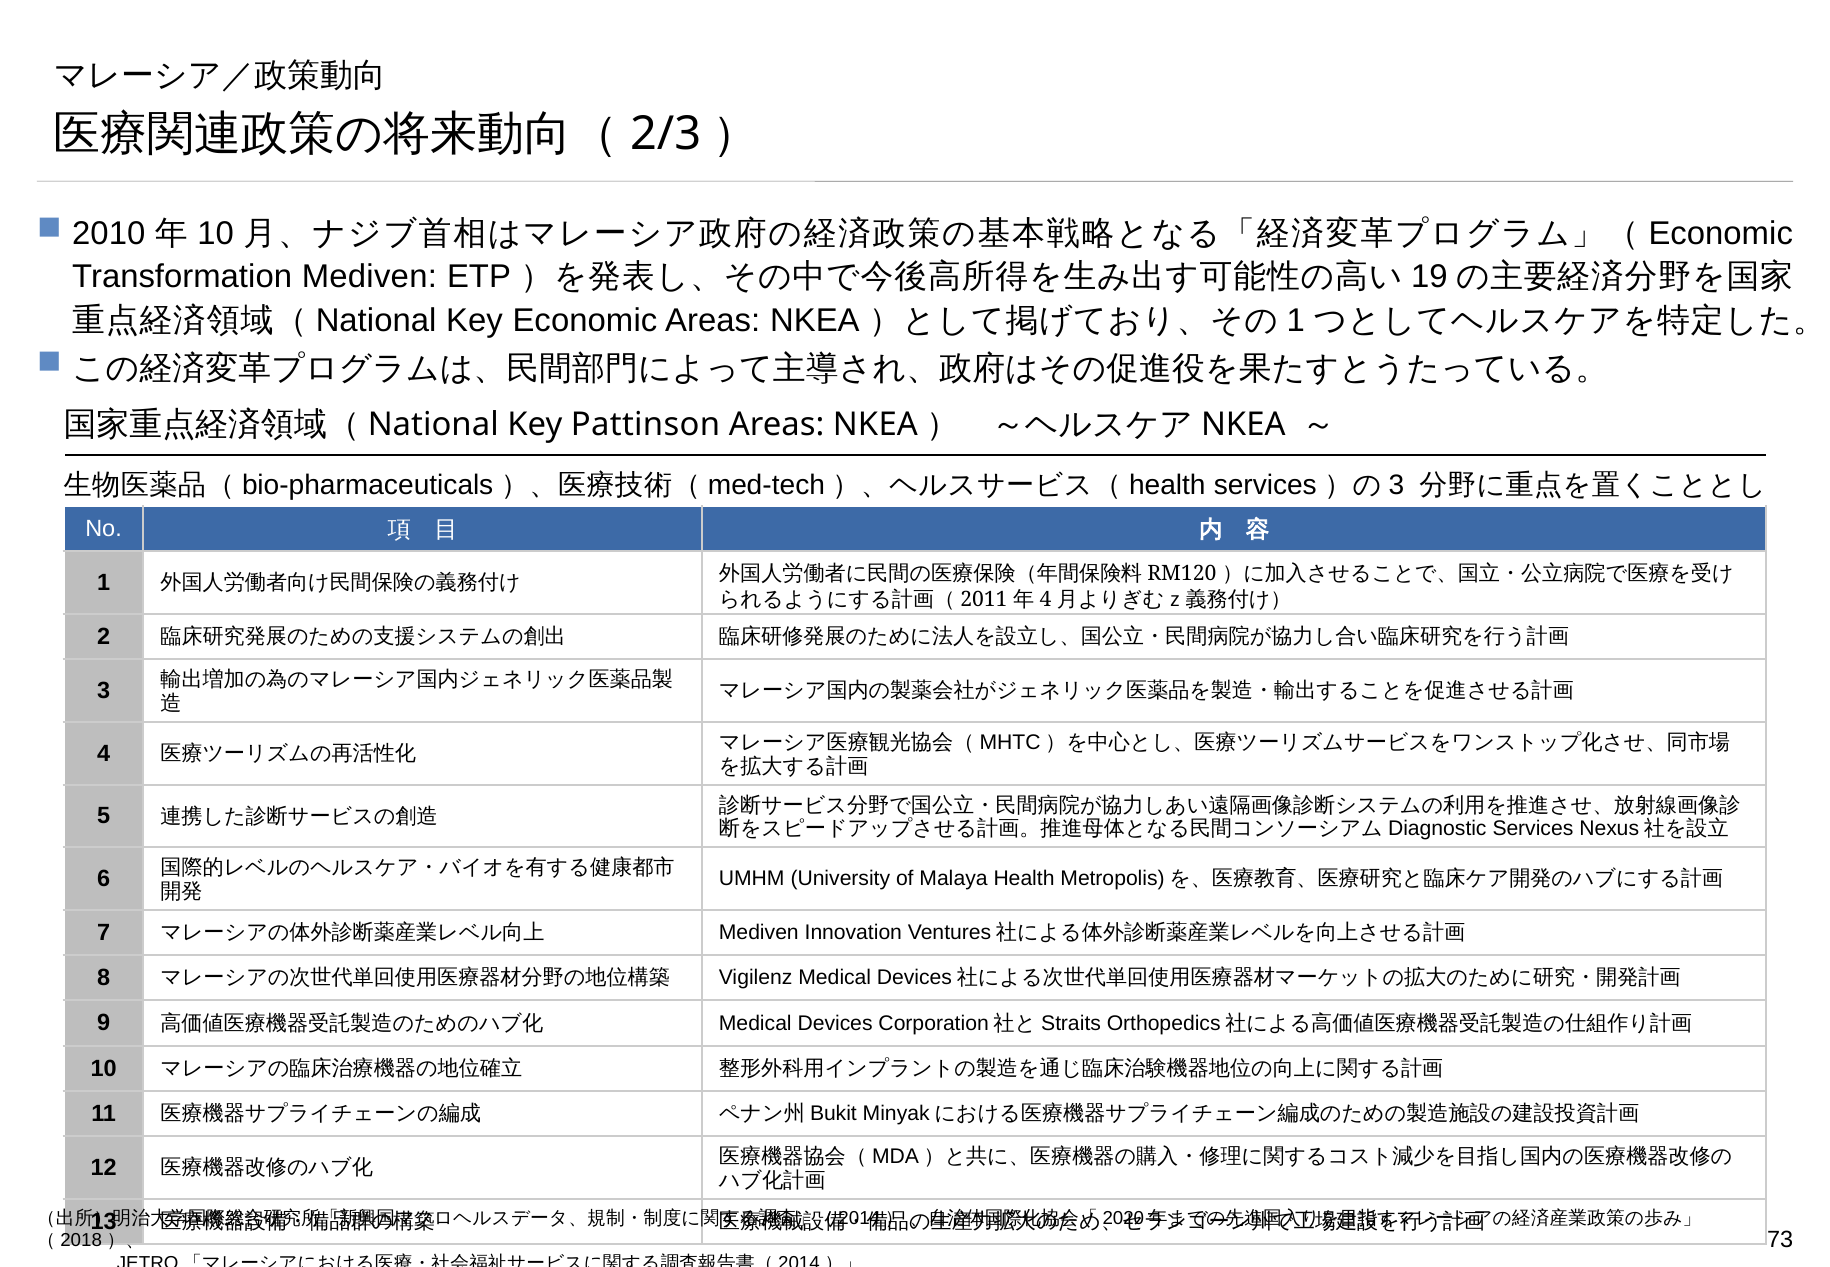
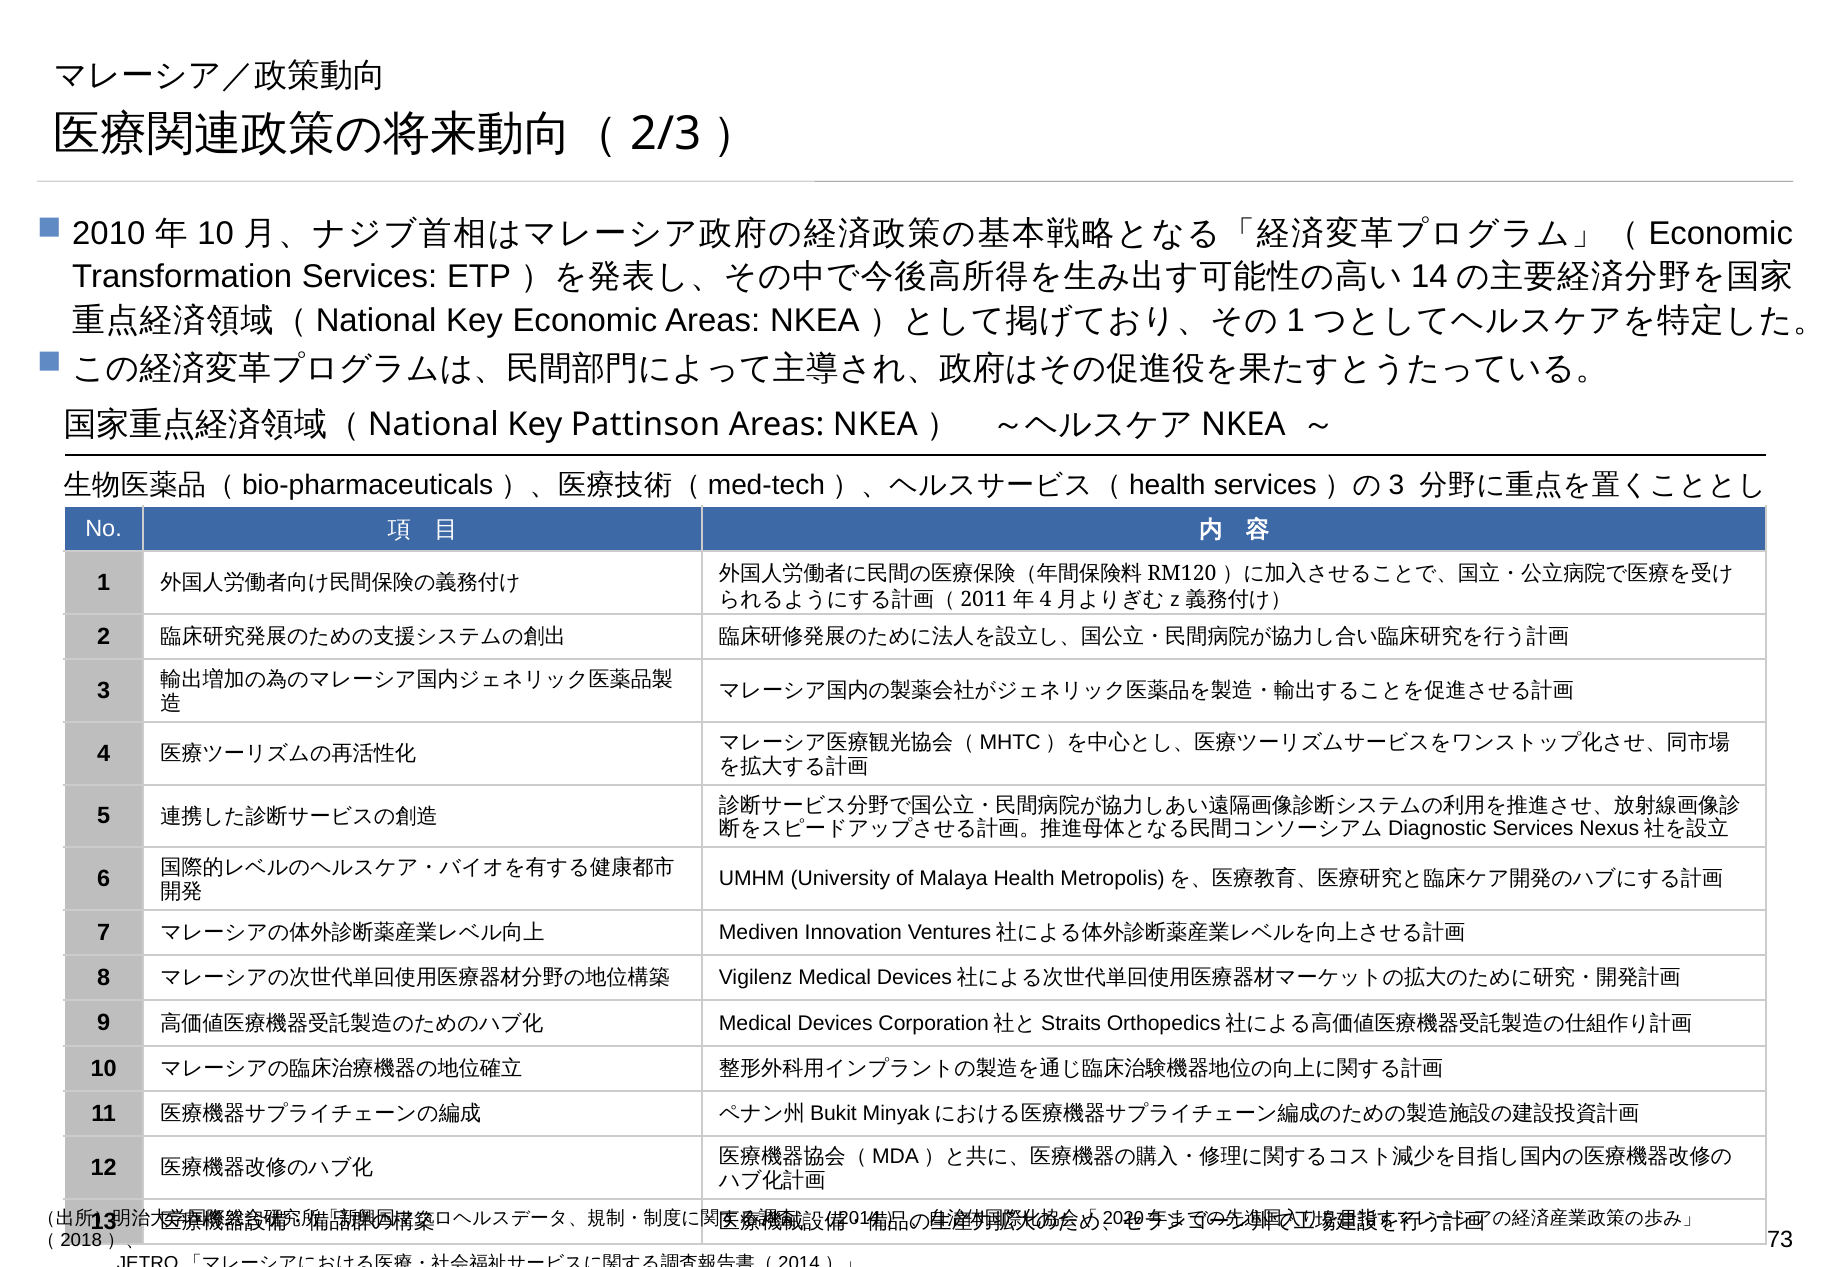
Transformation Mediven: Mediven -> Services
19: 19 -> 14
